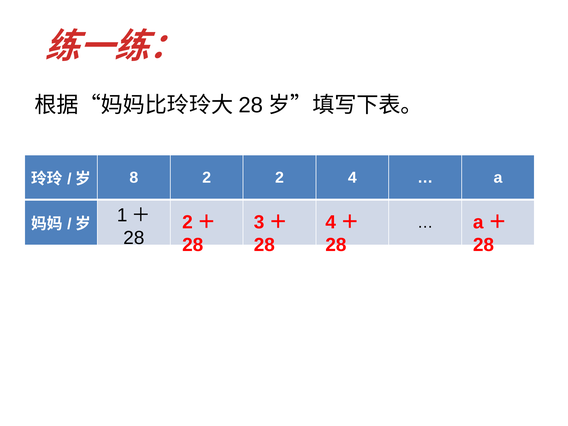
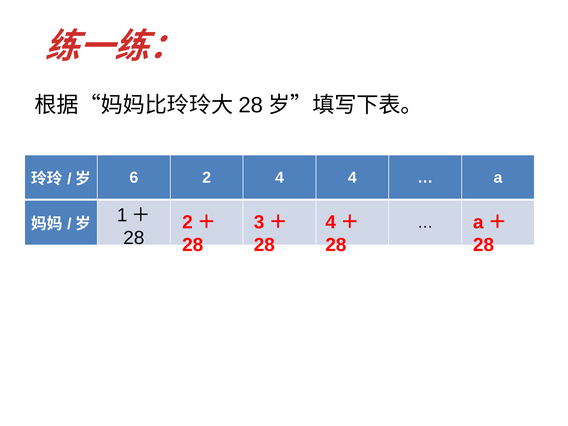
8: 8 -> 6
2 2: 2 -> 4
